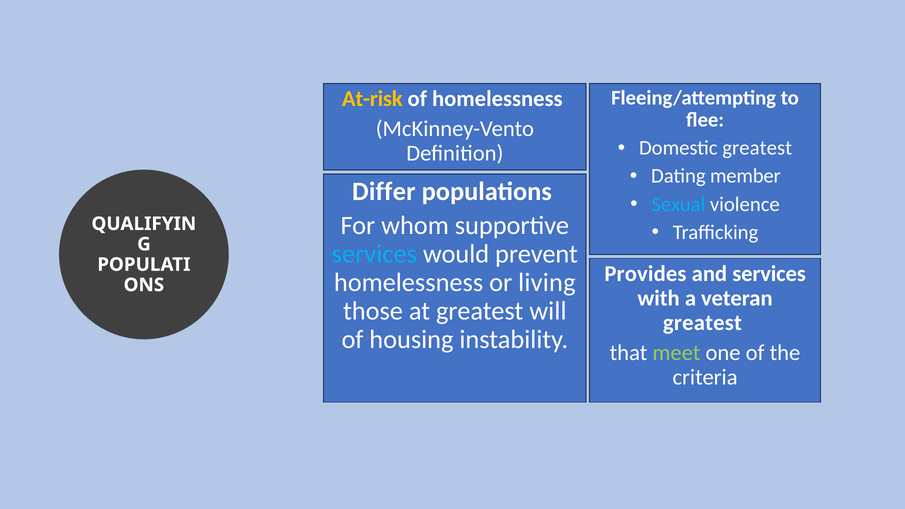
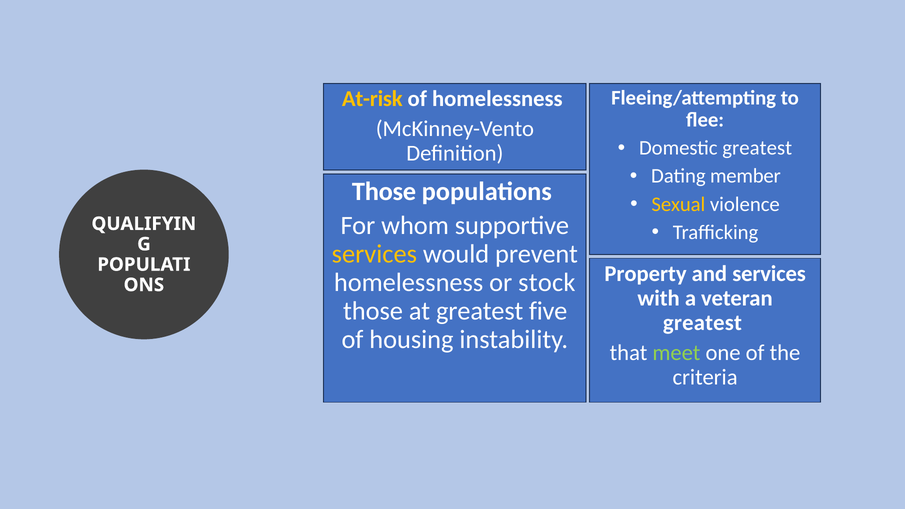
Differ at (384, 192): Differ -> Those
Sexual colour: light blue -> yellow
services at (374, 254) colour: light blue -> yellow
Provides: Provides -> Property
living: living -> stock
will: will -> five
